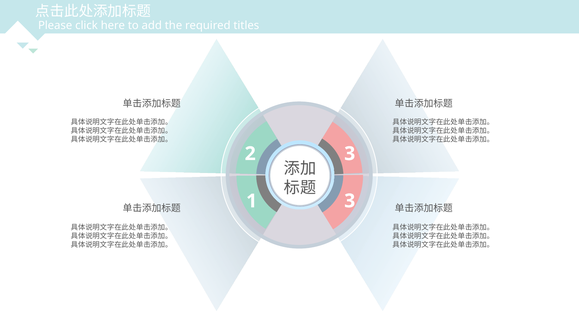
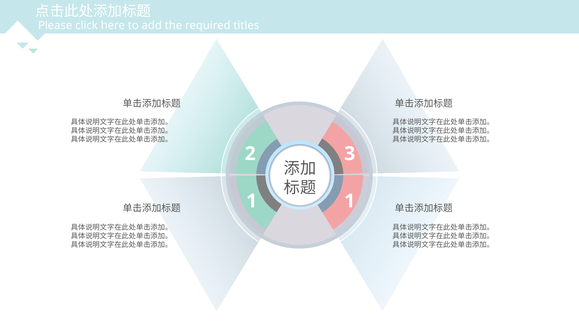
1 3: 3 -> 1
